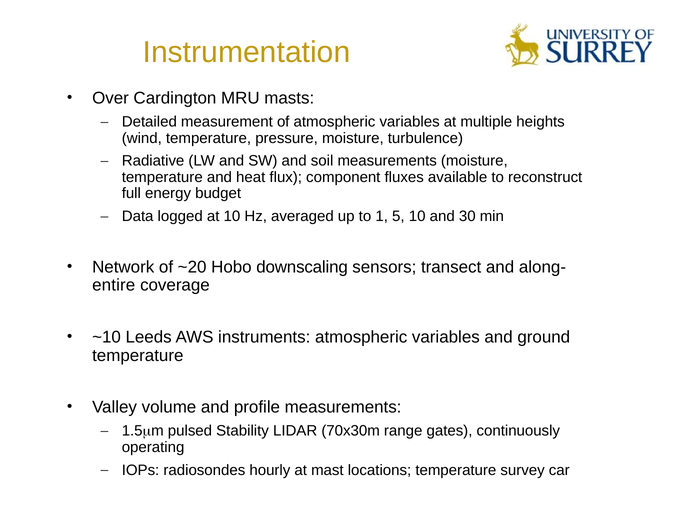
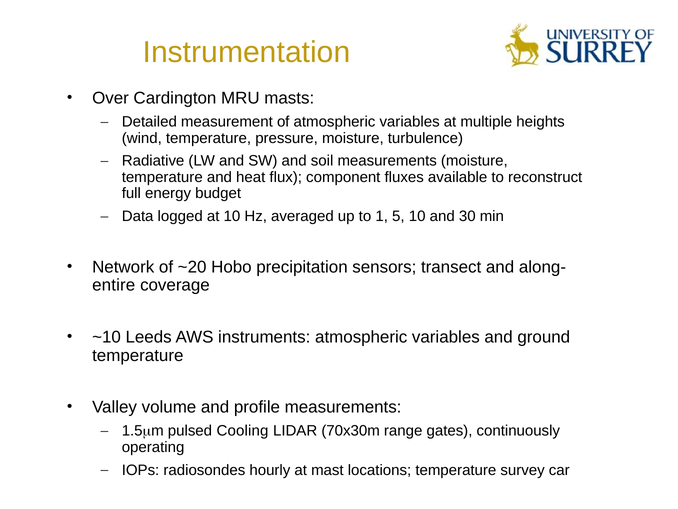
downscaling: downscaling -> precipitation
Stability: Stability -> Cooling
